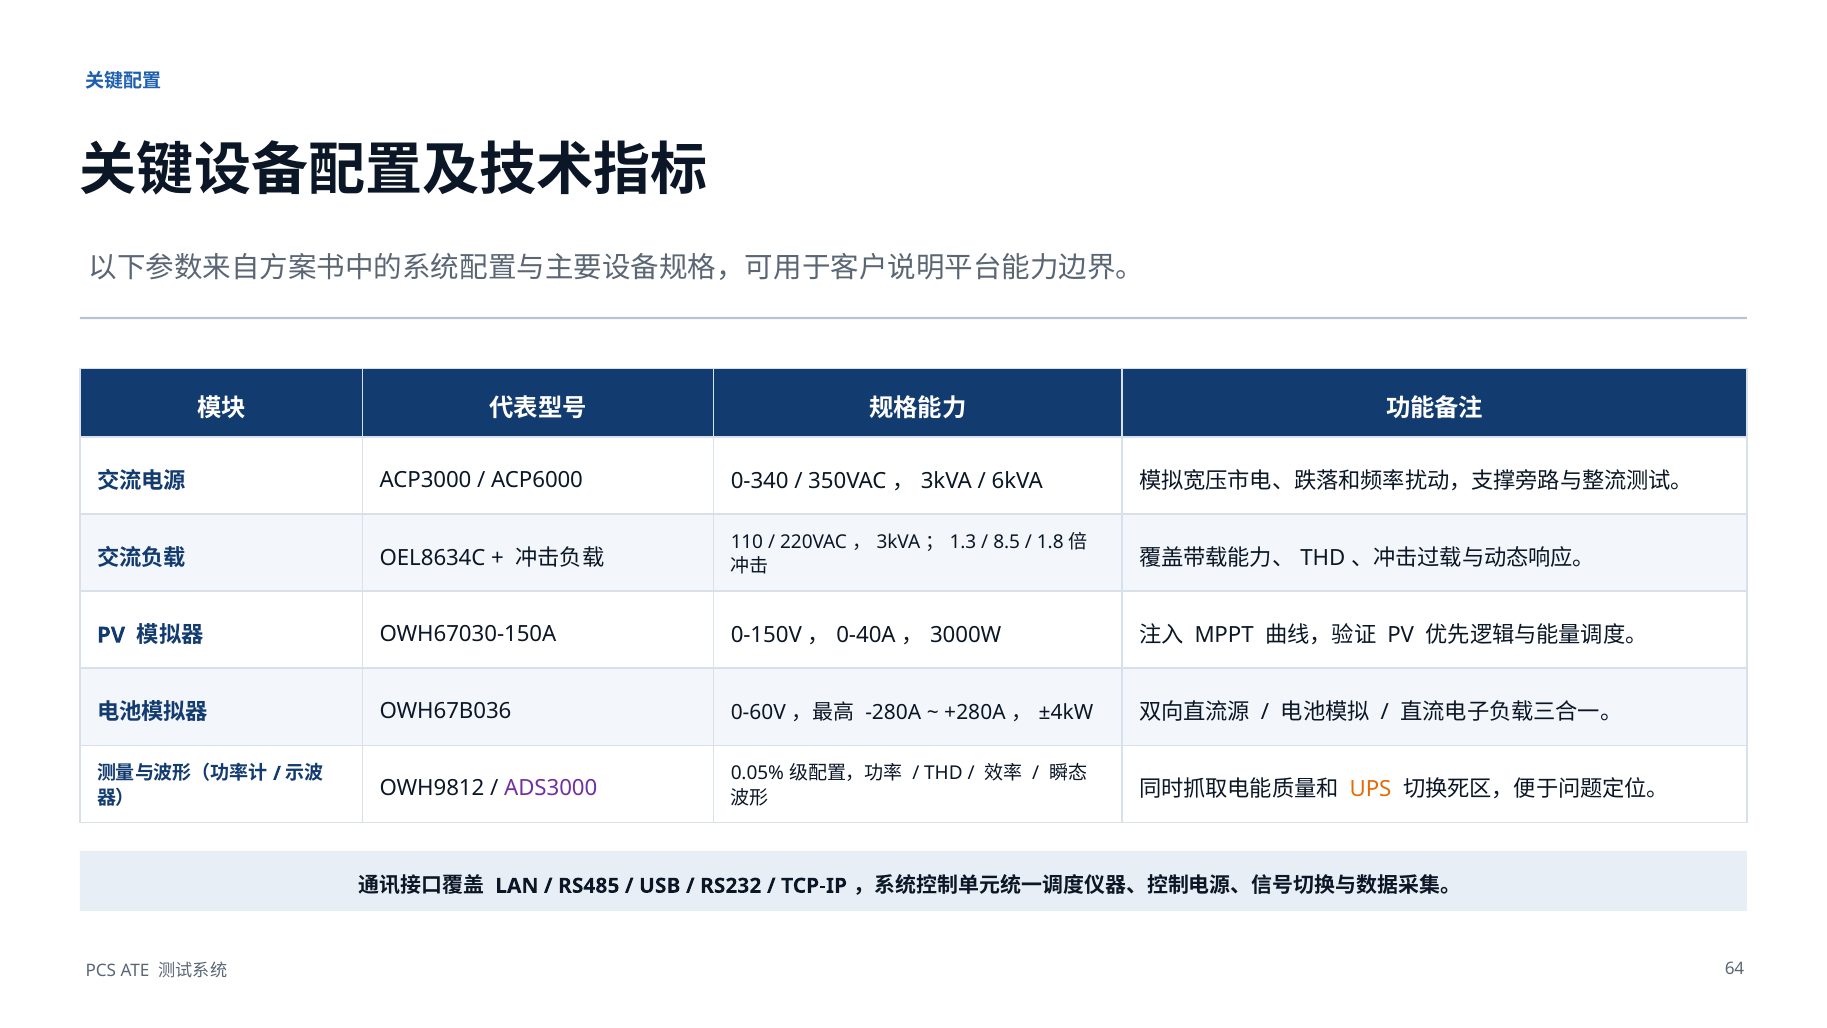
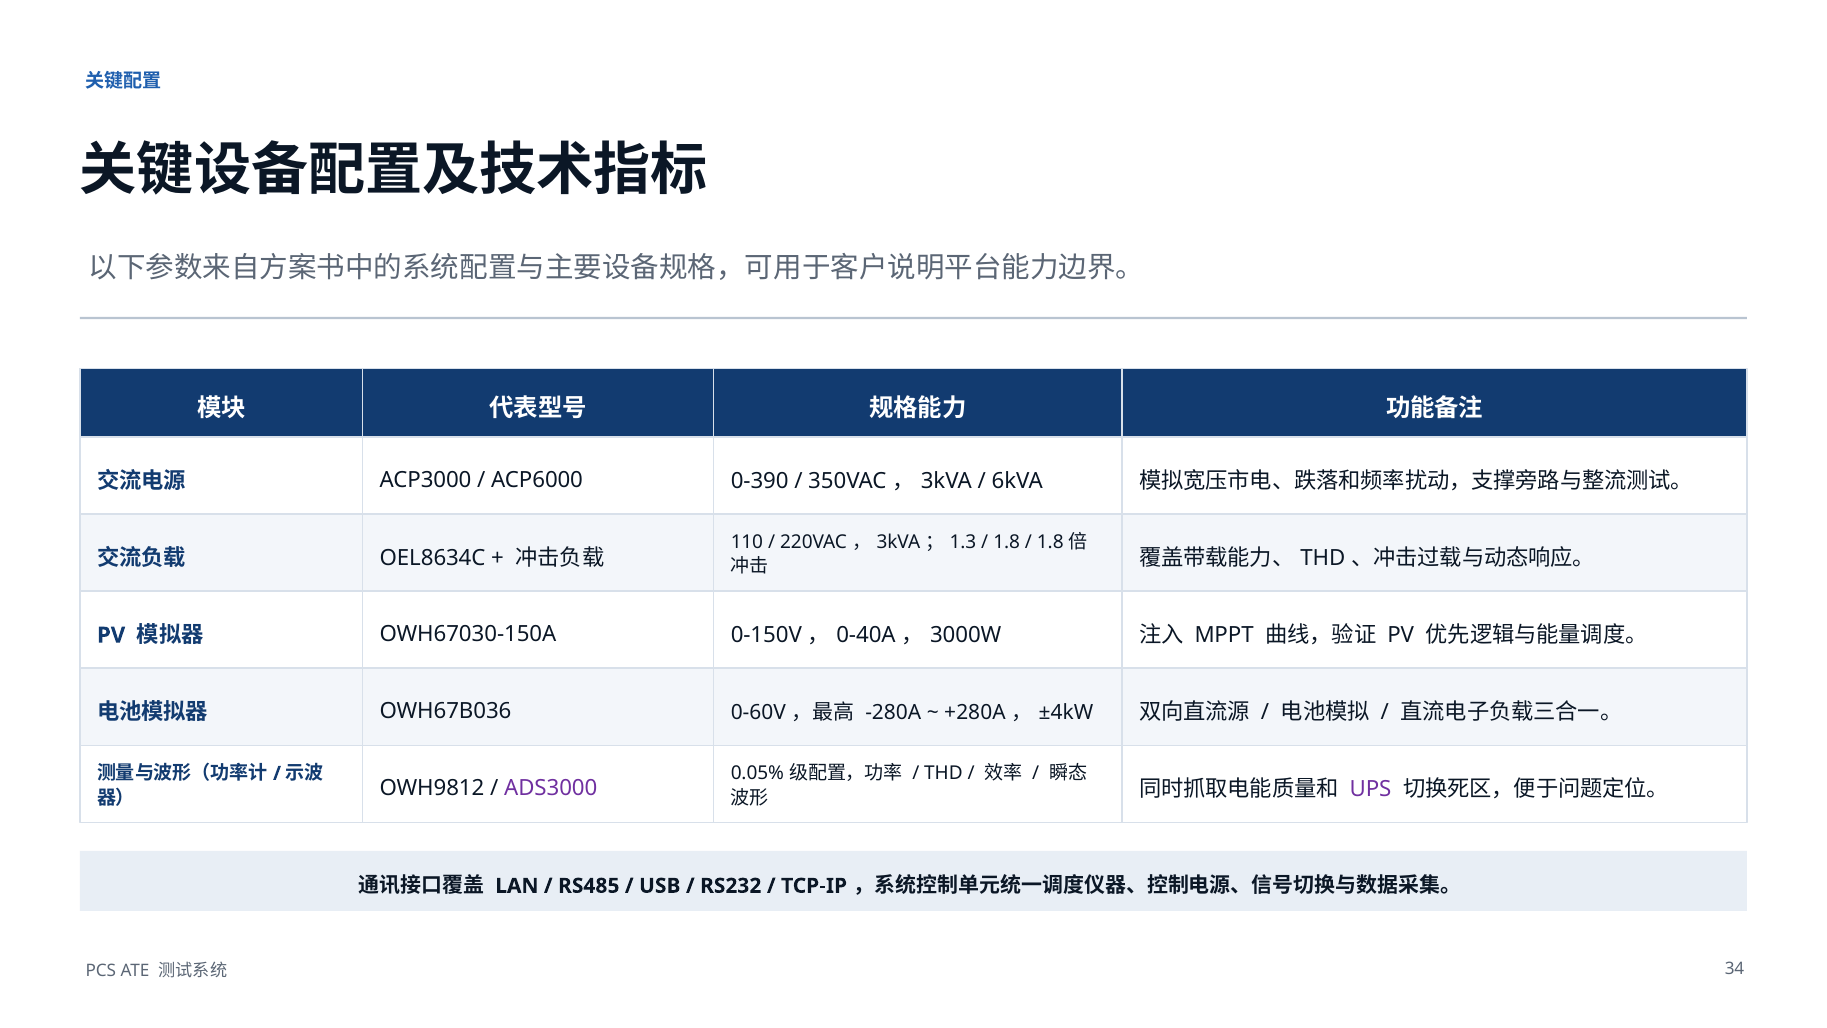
0-340: 0-340 -> 0-390
8.5 at (1007, 542): 8.5 -> 1.8
UPS colour: orange -> purple
64: 64 -> 34
